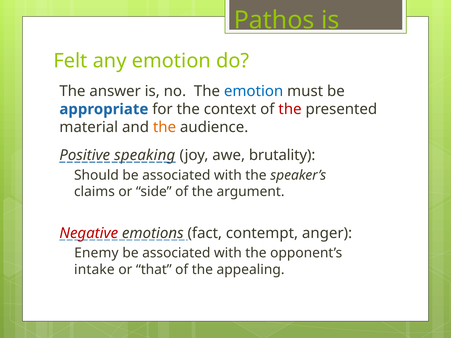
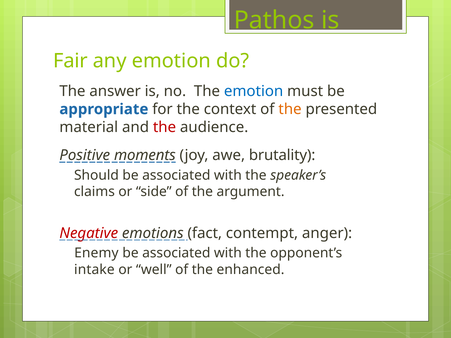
Felt: Felt -> Fair
the at (290, 109) colour: red -> orange
the at (164, 127) colour: orange -> red
speaking: speaking -> moments
that: that -> well
appealing: appealing -> enhanced
